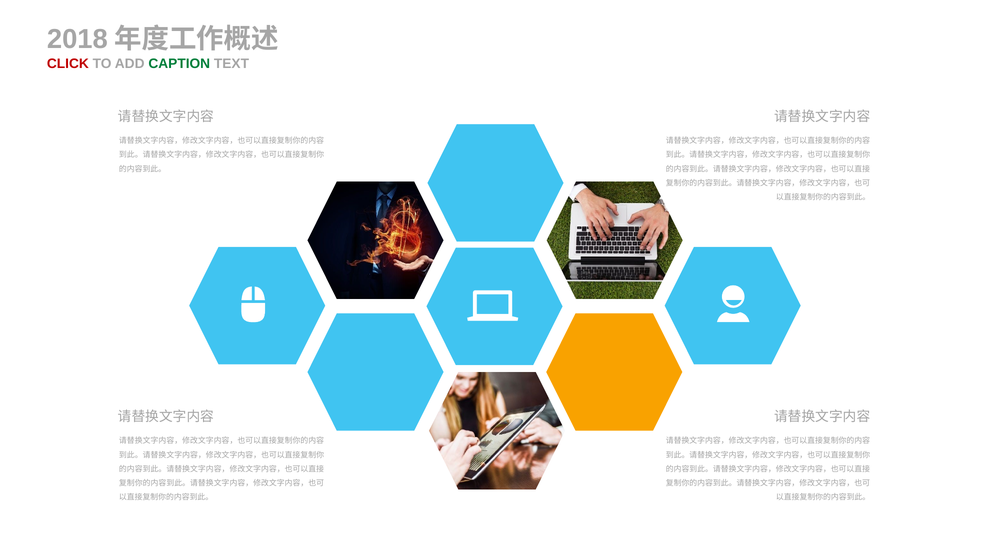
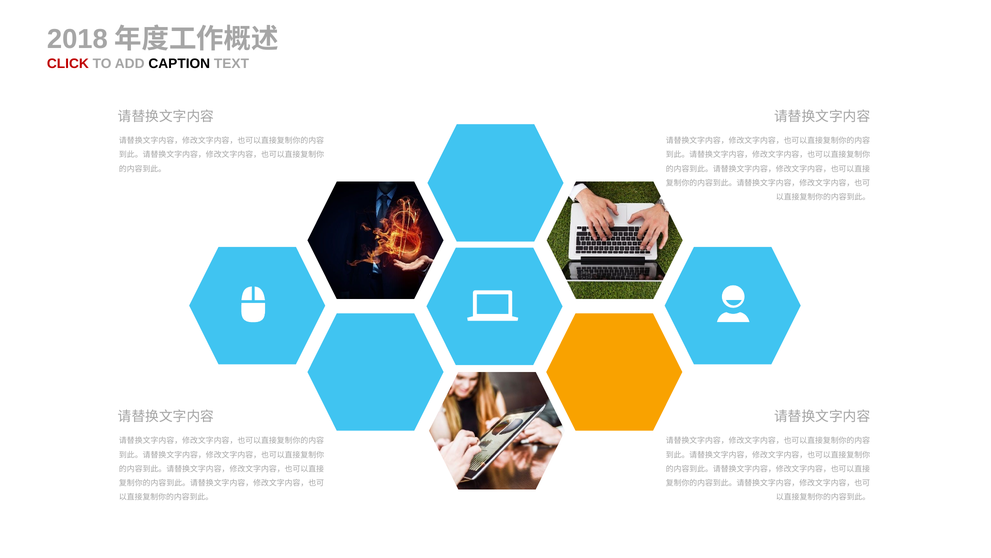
CAPTION colour: green -> black
